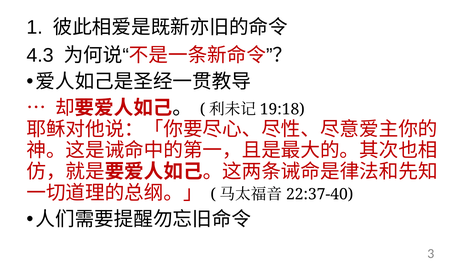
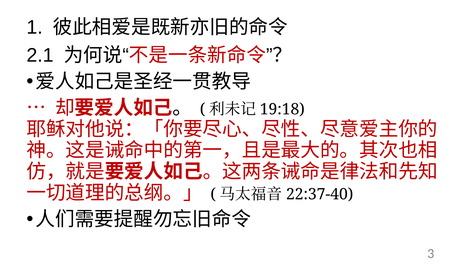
4.3: 4.3 -> 2.1
